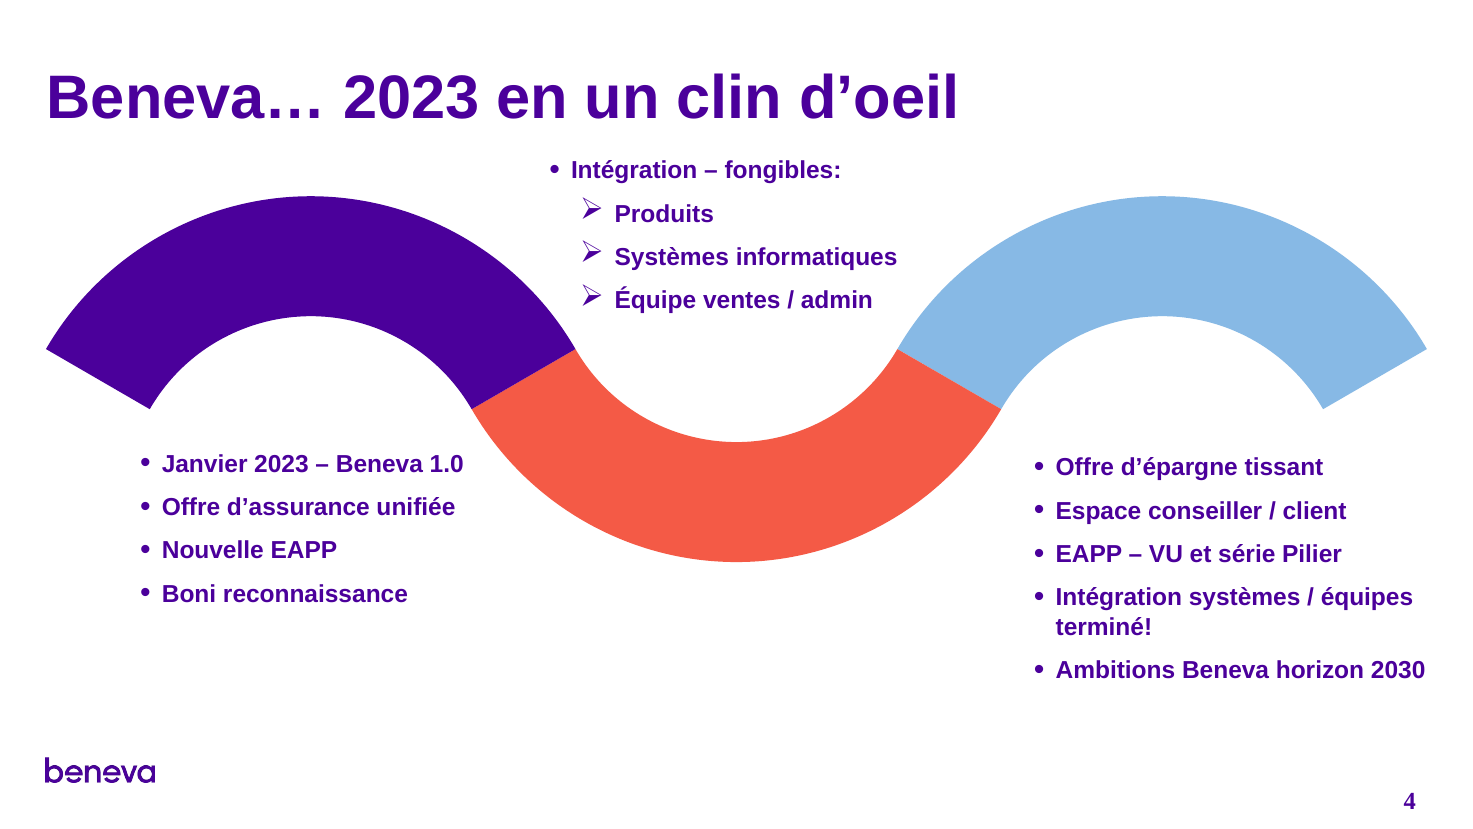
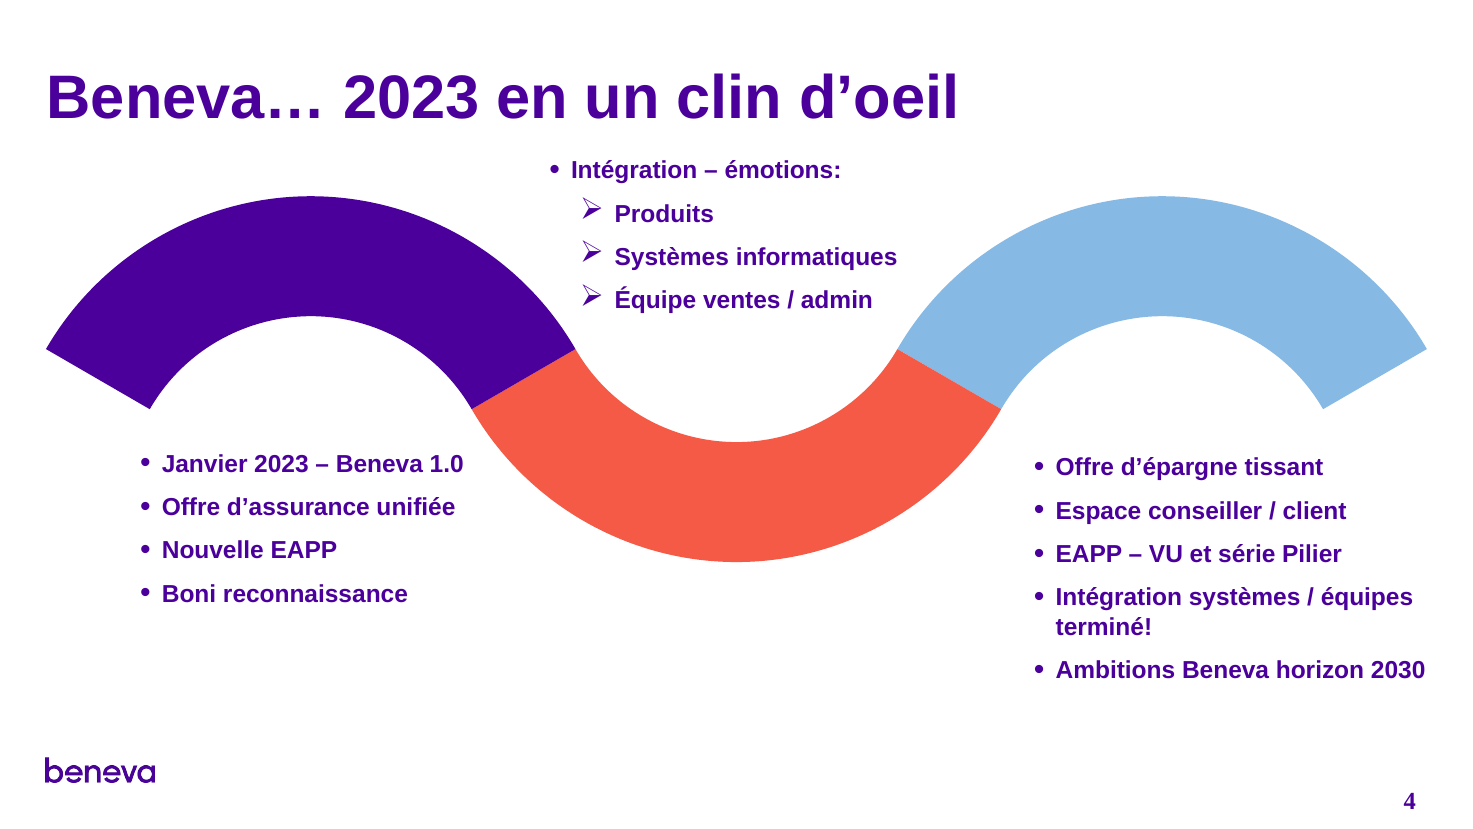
fongibles: fongibles -> émotions
